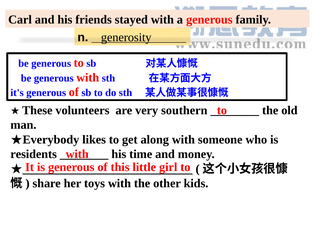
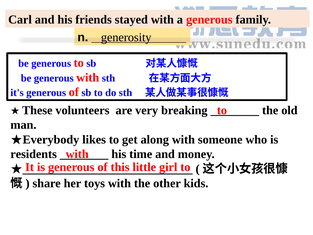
southern: southern -> breaking
